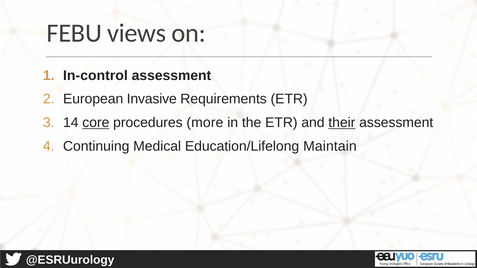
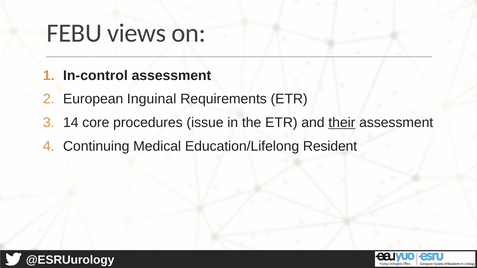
Invasive: Invasive -> Inguinal
core underline: present -> none
more: more -> issue
Maintain: Maintain -> Resident
